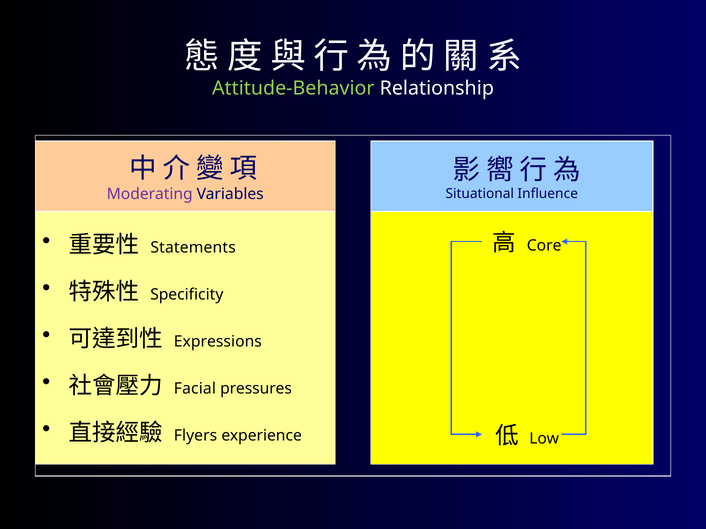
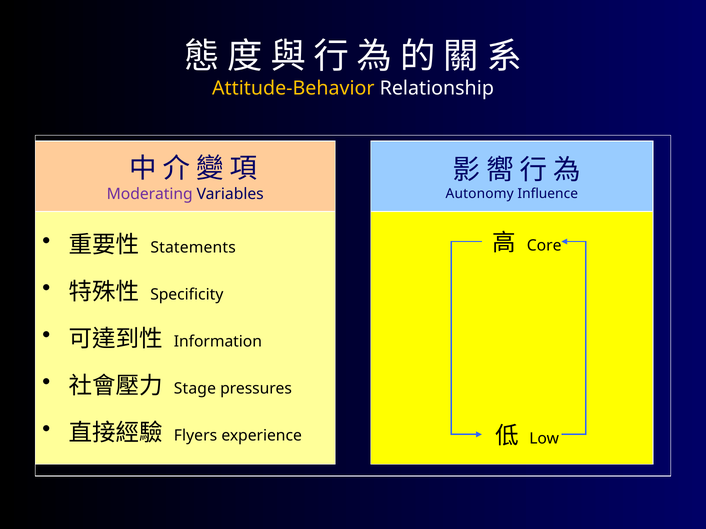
Attitude-Behavior colour: light green -> yellow
Situational: Situational -> Autonomy
Expressions: Expressions -> Information
Facial: Facial -> Stage
